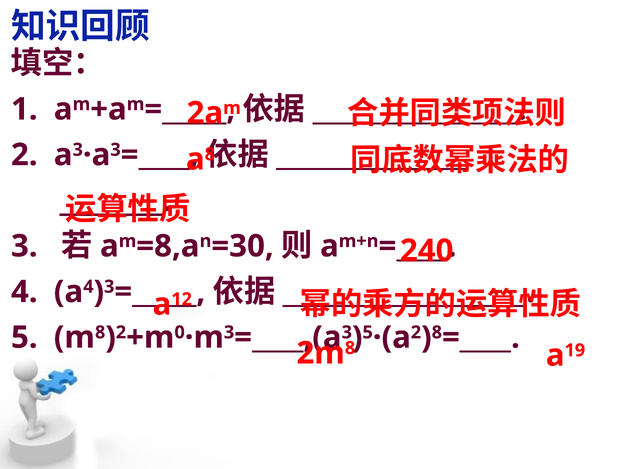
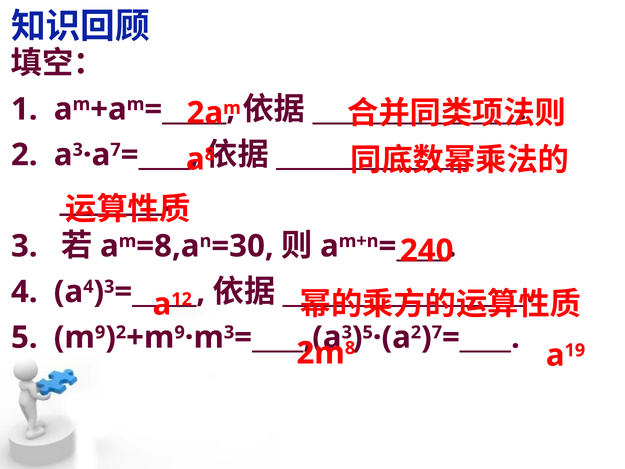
3 at (116, 150): 3 -> 7
8 at (100, 332): 8 -> 9
0 at (180, 332): 0 -> 9
8 at (437, 332): 8 -> 7
